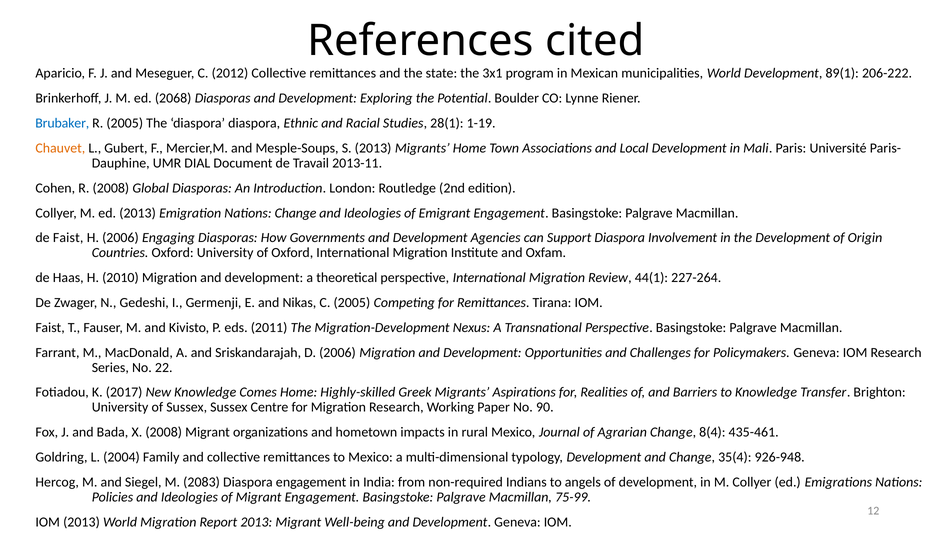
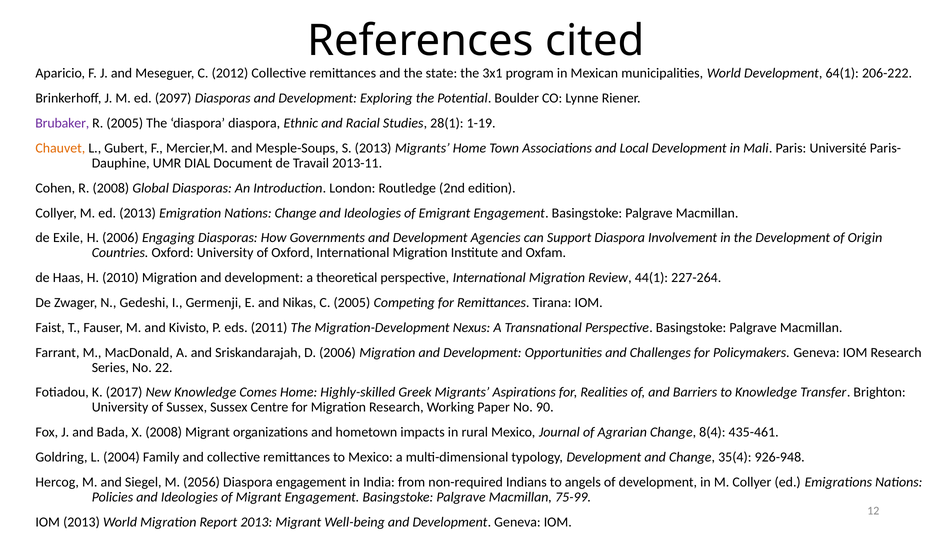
89(1: 89(1 -> 64(1
2068: 2068 -> 2097
Brubaker colour: blue -> purple
de Faist: Faist -> Exile
2083: 2083 -> 2056
